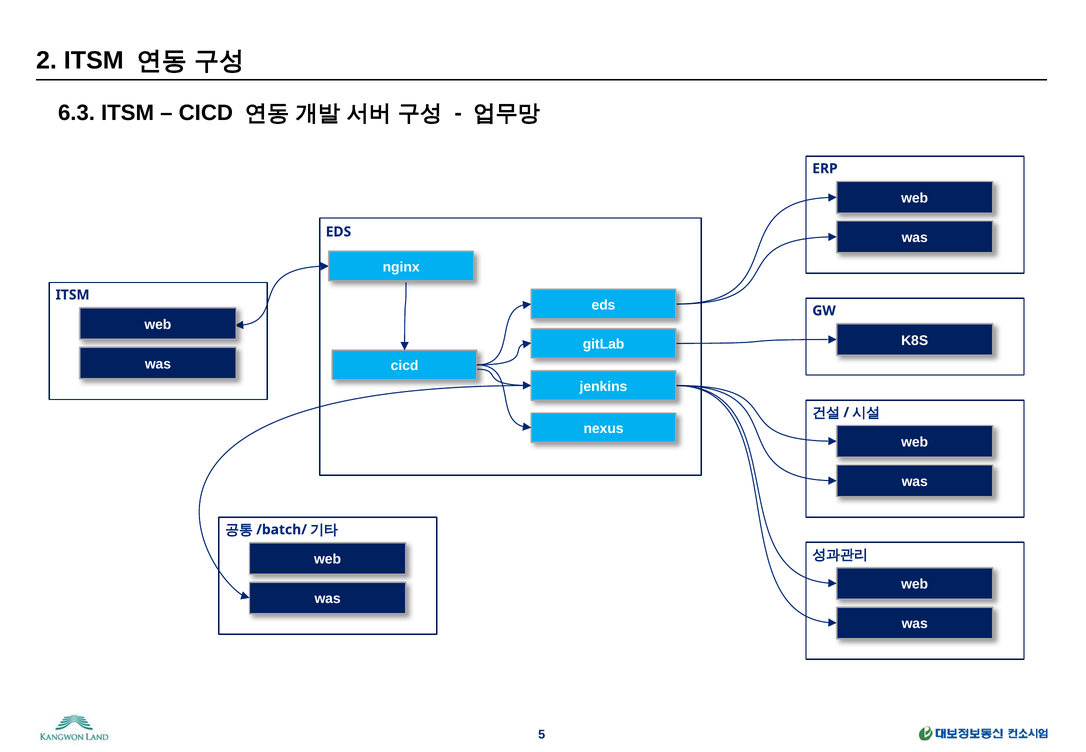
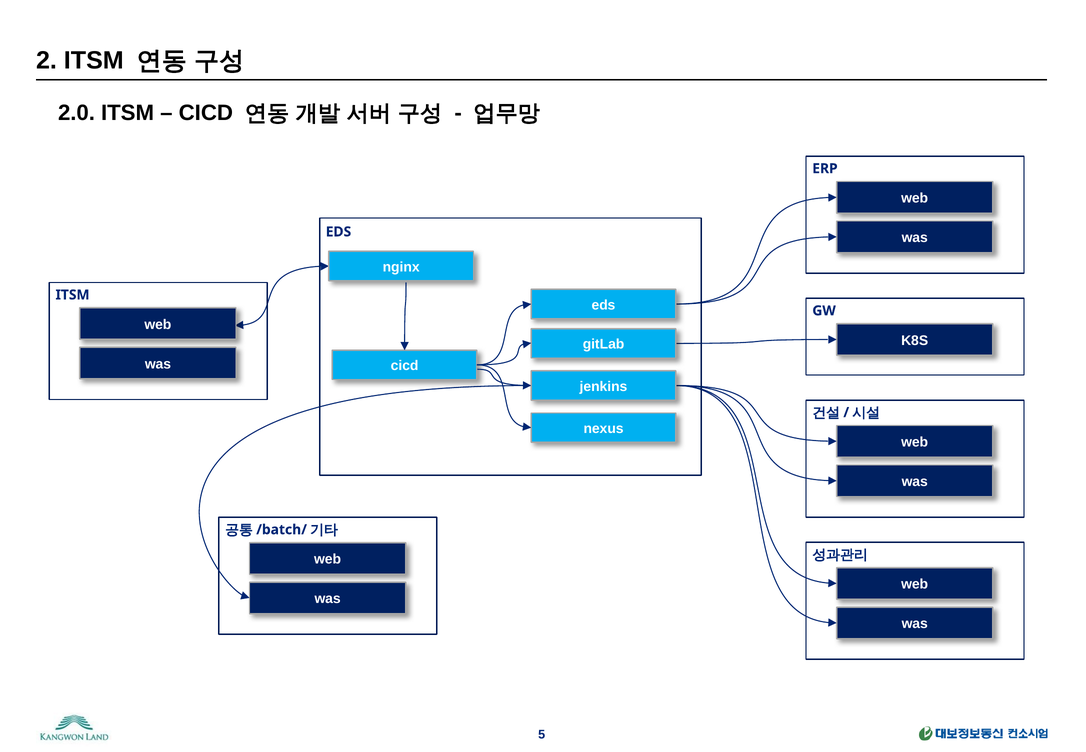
6.3: 6.3 -> 2.0
